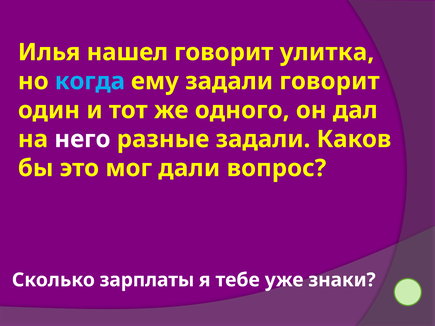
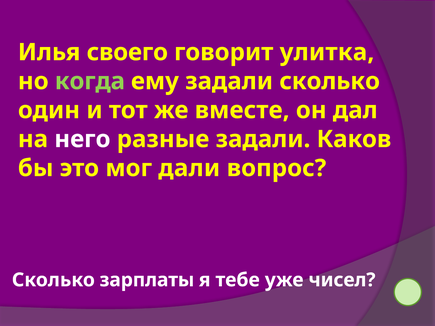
нашел: нашел -> своего
когда colour: light blue -> light green
задали говорит: говорит -> сколько
одного: одного -> вместе
знаки: знаки -> чисел
